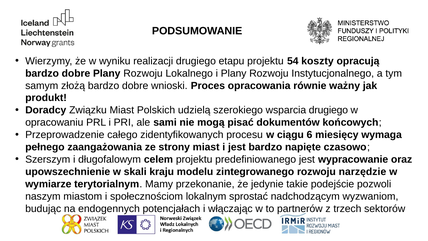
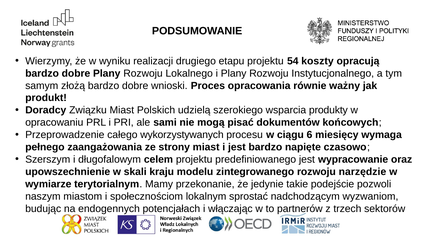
wsparcia drugiego: drugiego -> produkty
zidentyfikowanych: zidentyfikowanych -> wykorzystywanych
